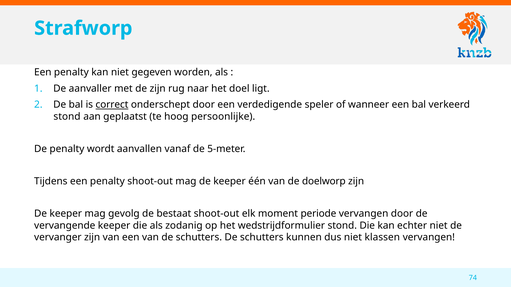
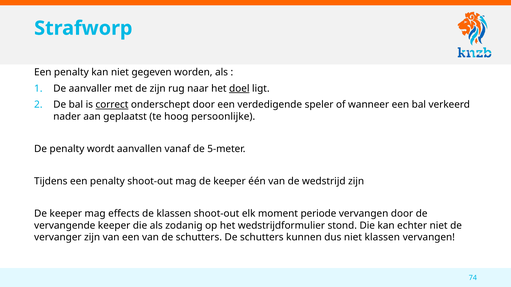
doel underline: none -> present
stond at (67, 117): stond -> nader
doelworp: doelworp -> wedstrijd
gevolg: gevolg -> effects
de bestaat: bestaat -> klassen
